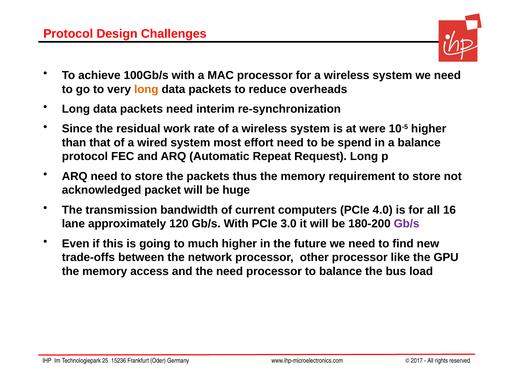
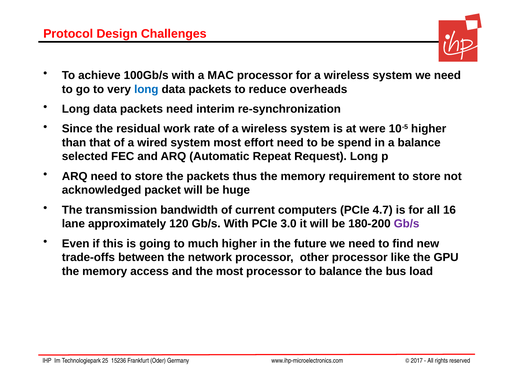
long at (146, 89) colour: orange -> blue
protocol at (85, 157): protocol -> selected
4.0: 4.0 -> 4.7
the need: need -> most
